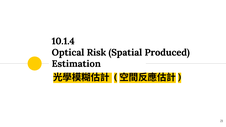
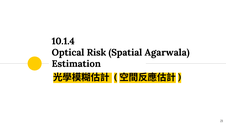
Produced: Produced -> Agarwala
